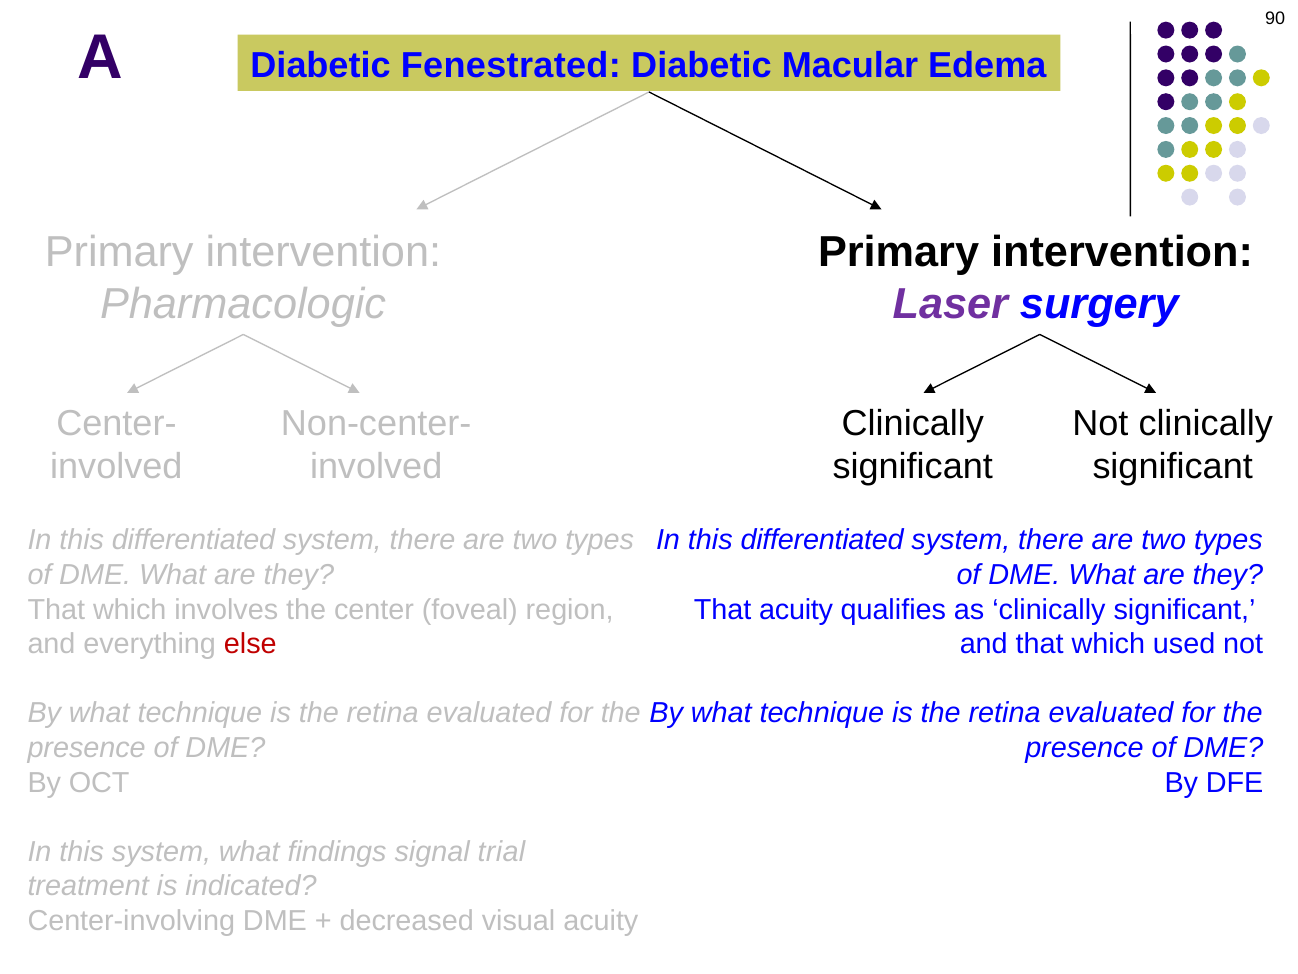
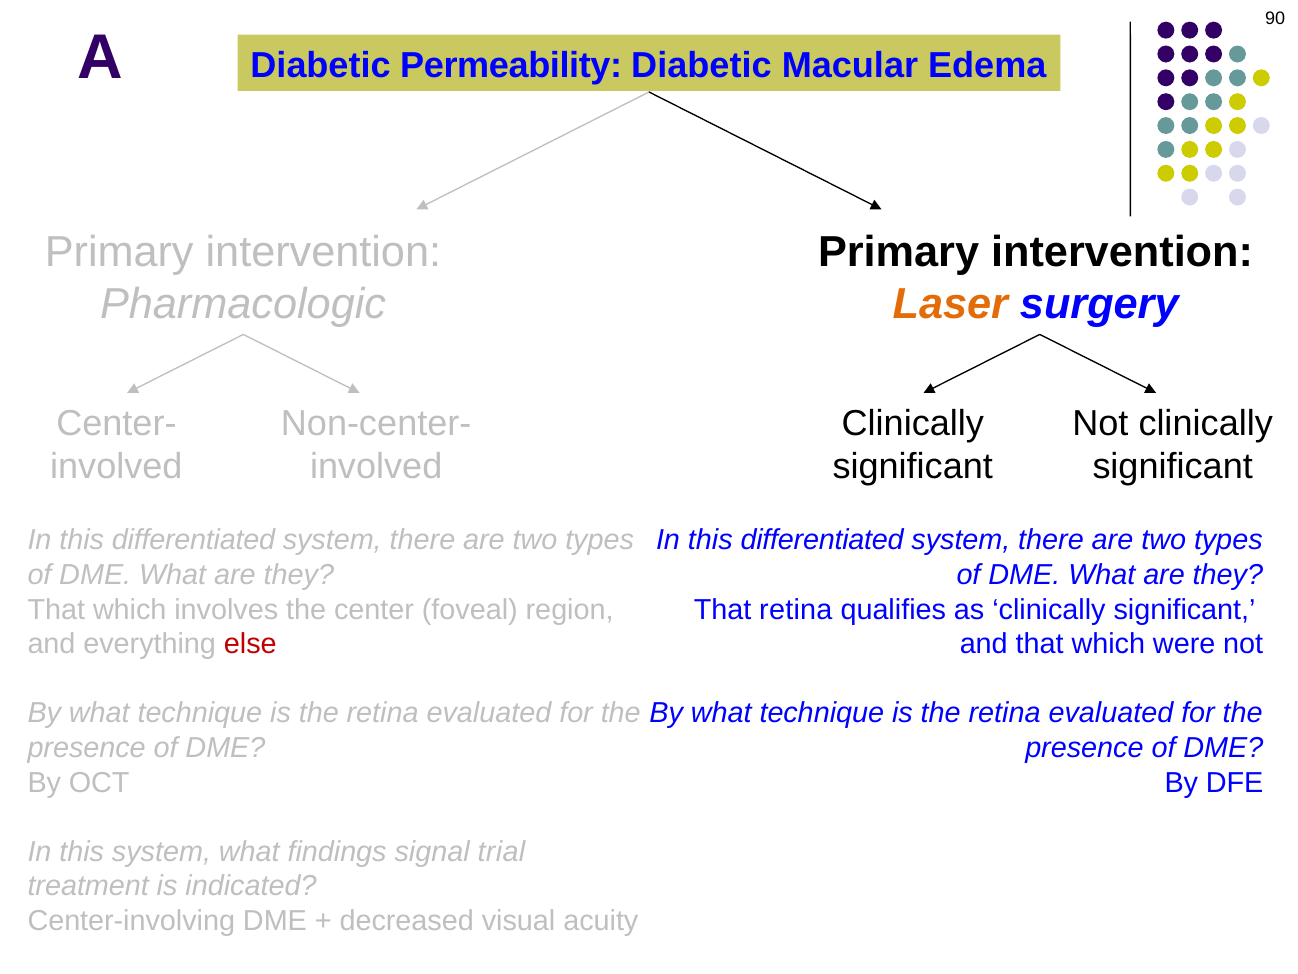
Fenestrated: Fenestrated -> Permeability
Laser colour: purple -> orange
That acuity: acuity -> retina
used: used -> were
